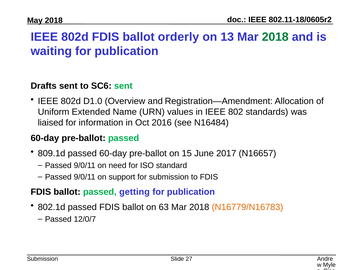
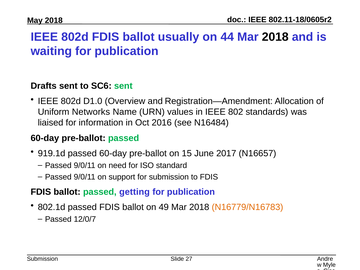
orderly: orderly -> usually
13: 13 -> 44
2018 at (275, 37) colour: green -> black
Extended: Extended -> Networks
809.1d: 809.1d -> 919.1d
63: 63 -> 49
